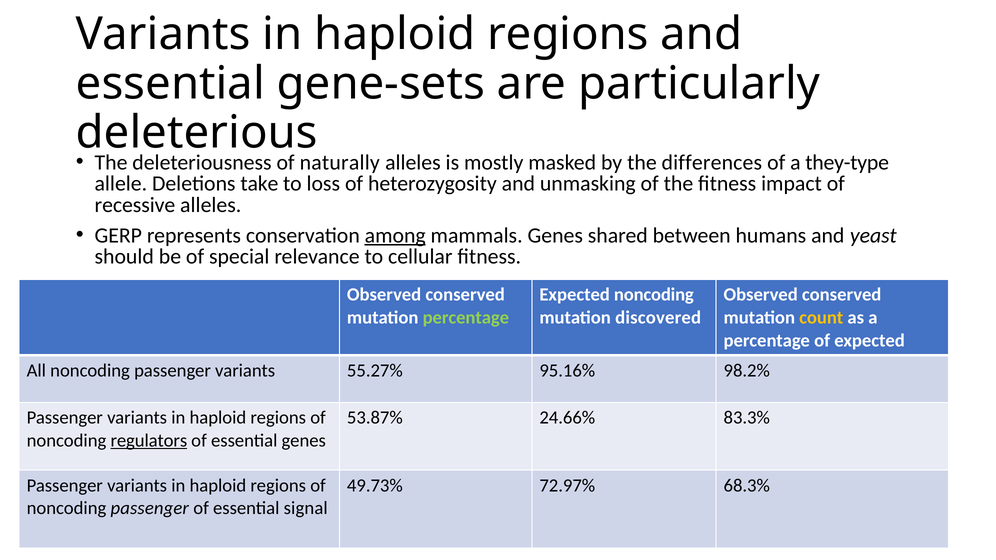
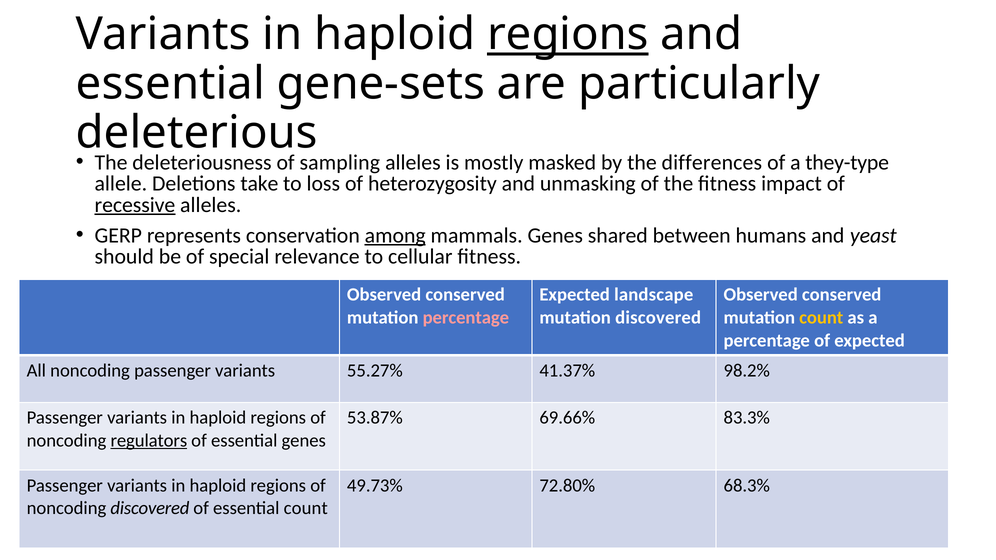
regions at (568, 34) underline: none -> present
naturally: naturally -> sampling
recessive underline: none -> present
Expected noncoding: noncoding -> landscape
percentage at (466, 318) colour: light green -> pink
95.16%: 95.16% -> 41.37%
24.66%: 24.66% -> 69.66%
72.97%: 72.97% -> 72.80%
passenger at (150, 508): passenger -> discovered
essential signal: signal -> count
